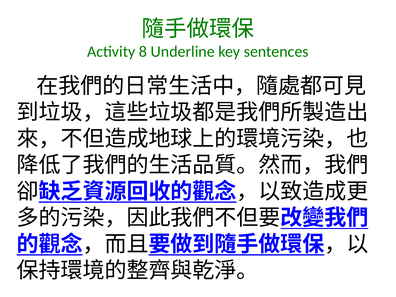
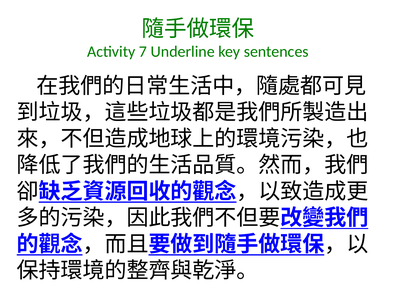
8: 8 -> 7
